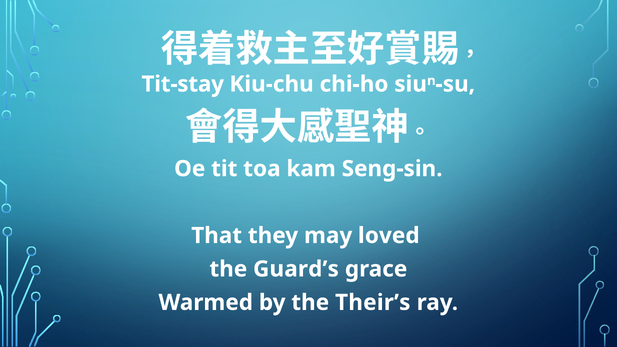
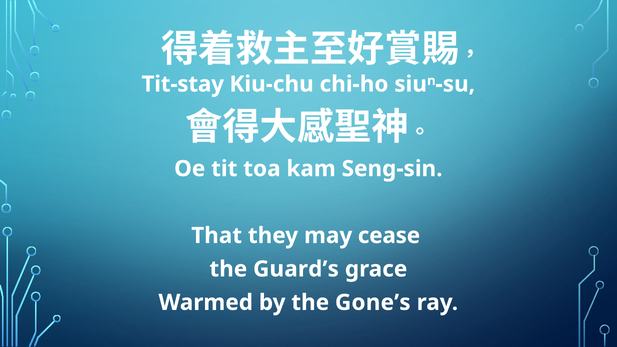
loved: loved -> cease
Their’s: Their’s -> Gone’s
